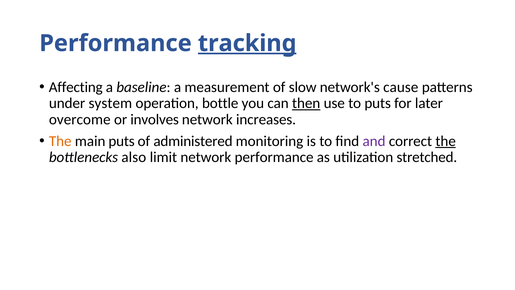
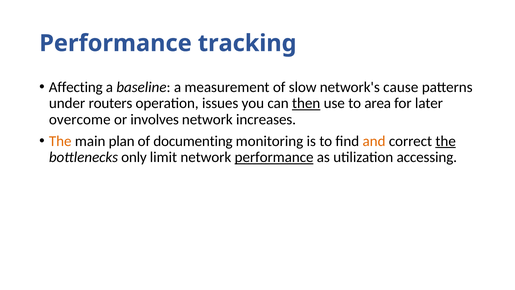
tracking underline: present -> none
system: system -> routers
bottle: bottle -> issues
to puts: puts -> area
main puts: puts -> plan
administered: administered -> documenting
and colour: purple -> orange
also: also -> only
performance at (274, 157) underline: none -> present
stretched: stretched -> accessing
